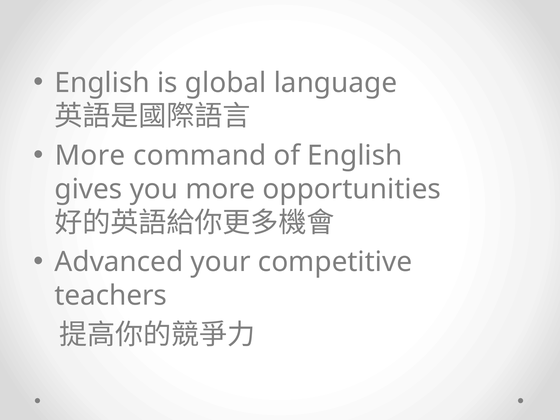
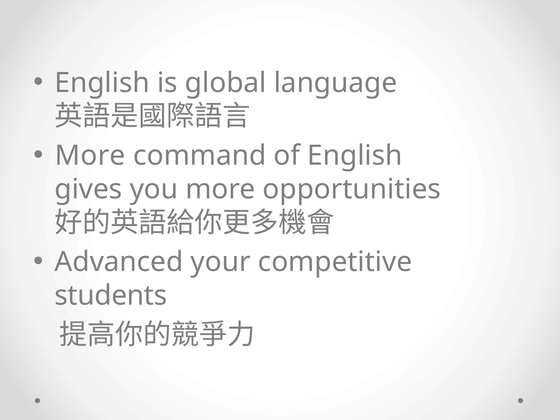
teachers: teachers -> students
